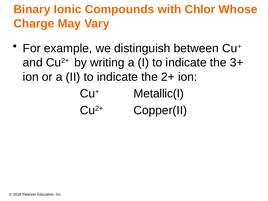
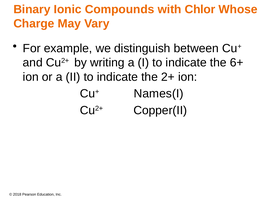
3+: 3+ -> 6+
Metallic(I: Metallic(I -> Names(I
